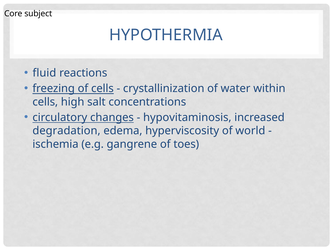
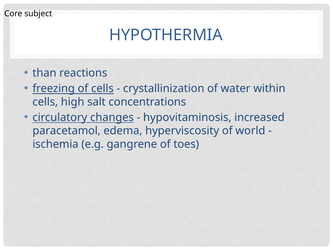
fluid: fluid -> than
degradation: degradation -> paracetamol
